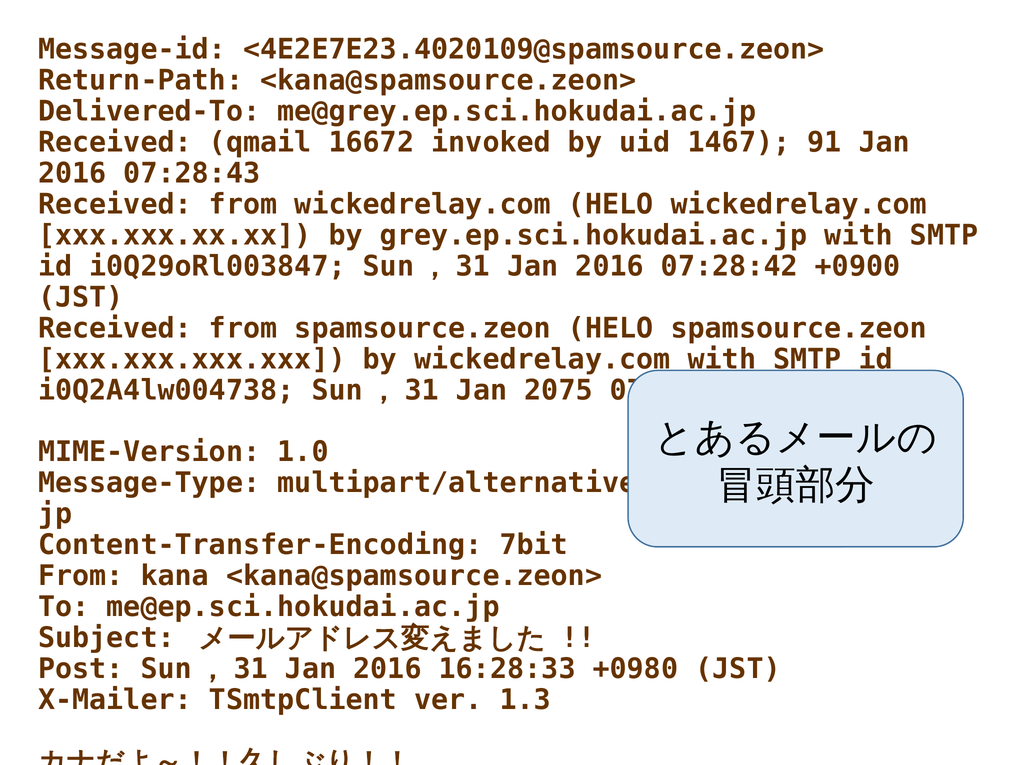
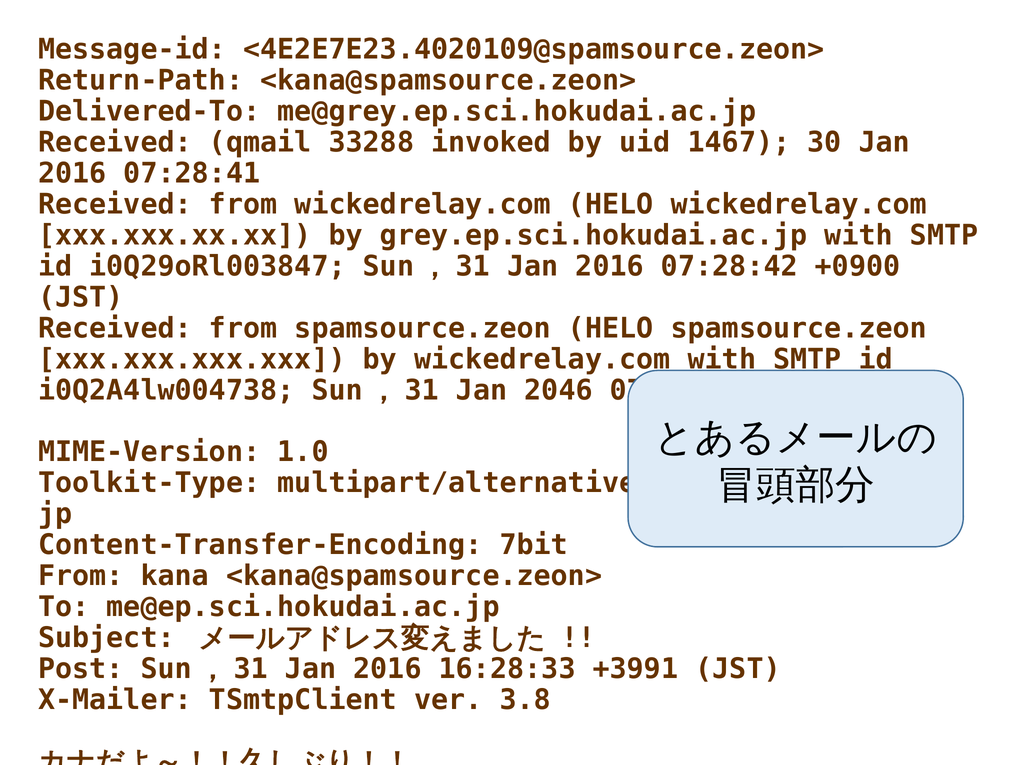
16672: 16672 -> 33288
91: 91 -> 30
07:28:43: 07:28:43 -> 07:28:41
2075: 2075 -> 2046
Message-Type: Message-Type -> Toolkit-Type
+0980: +0980 -> +3991
1.3: 1.3 -> 3.8
